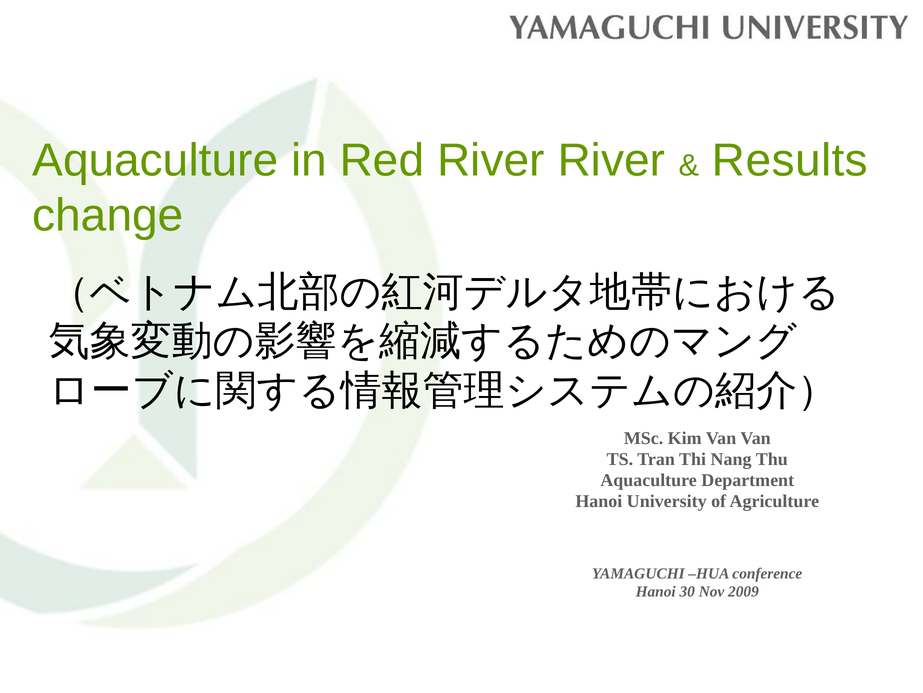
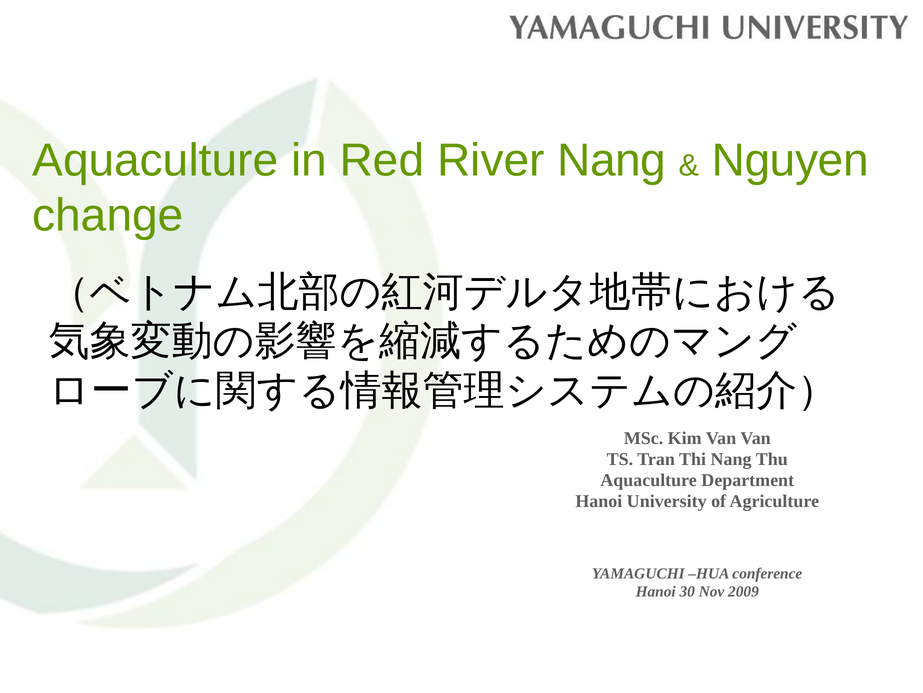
River River: River -> Nang
Results: Results -> Nguyen
